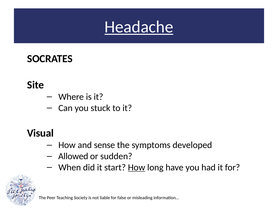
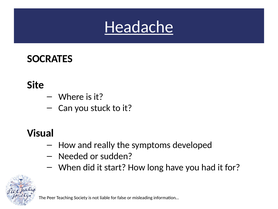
sense: sense -> really
Allowed: Allowed -> Needed
How at (137, 167) underline: present -> none
